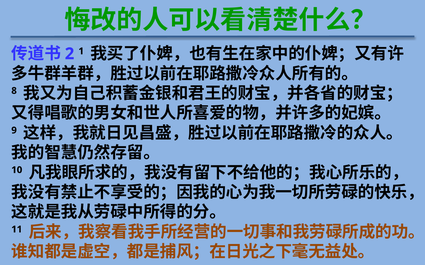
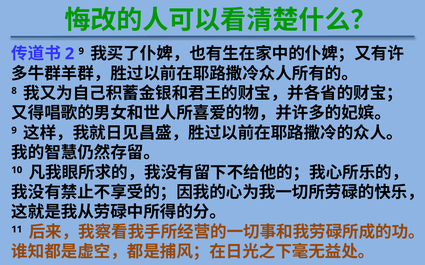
1 at (81, 51): 1 -> 9
